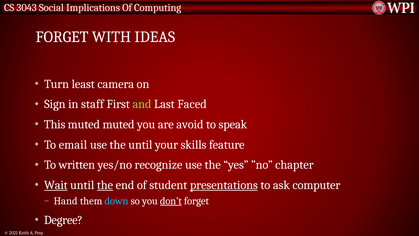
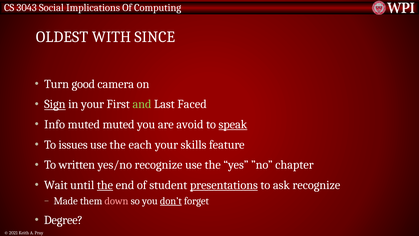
FORGET at (62, 37): FORGET -> OLDEST
IDEAS: IDEAS -> SINCE
least: least -> good
Sign underline: none -> present
in staff: staff -> your
This: This -> Info
speak underline: none -> present
email: email -> issues
the until: until -> each
Wait underline: present -> none
ask computer: computer -> recognize
Hand: Hand -> Made
down colour: light blue -> pink
